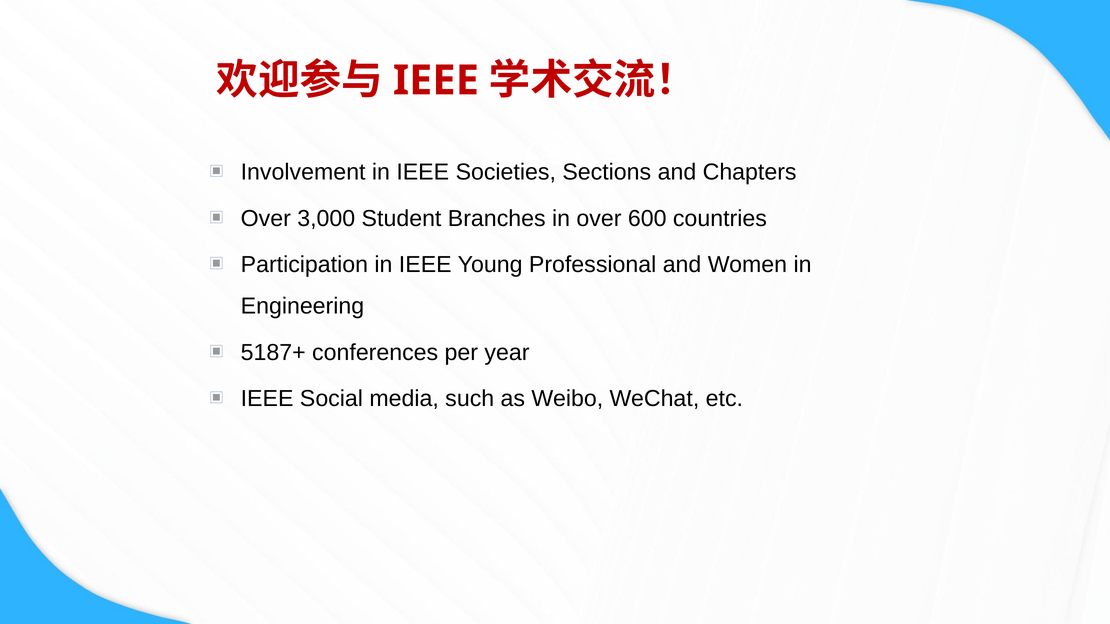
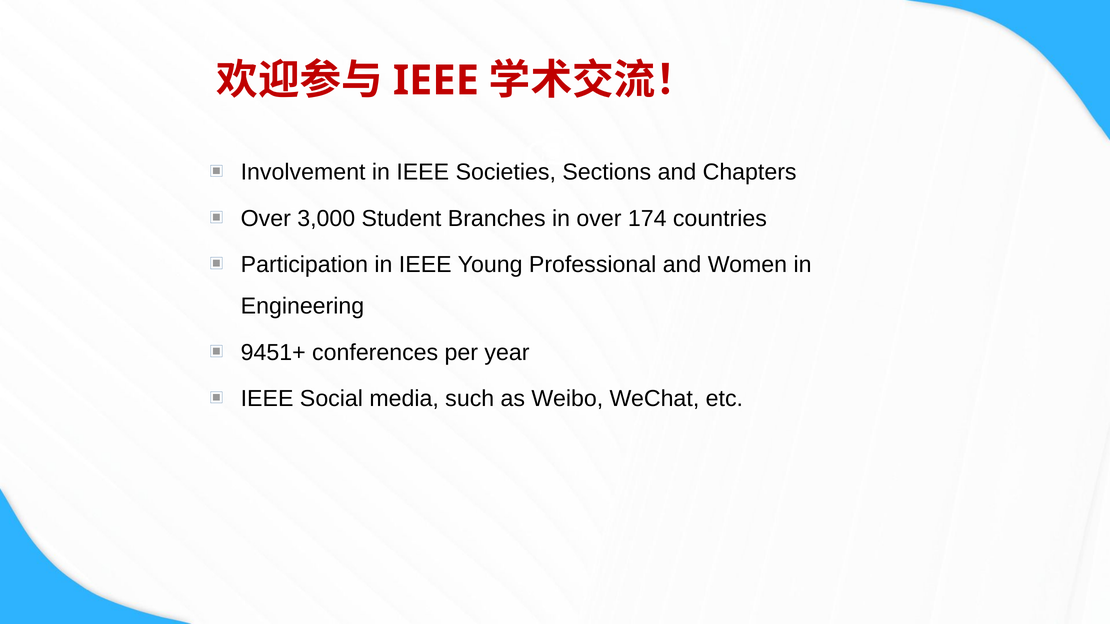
600: 600 -> 174
5187+: 5187+ -> 9451+
